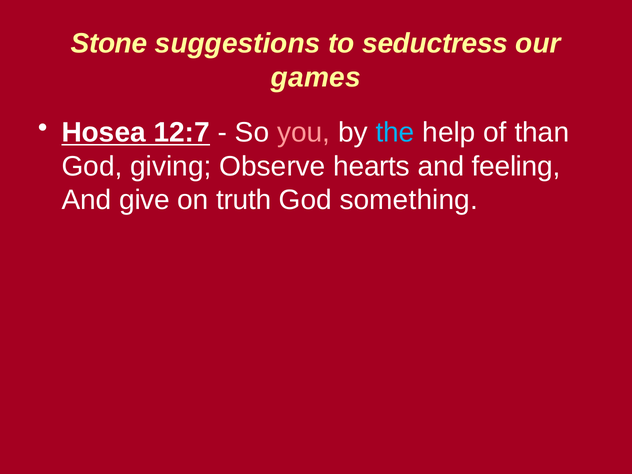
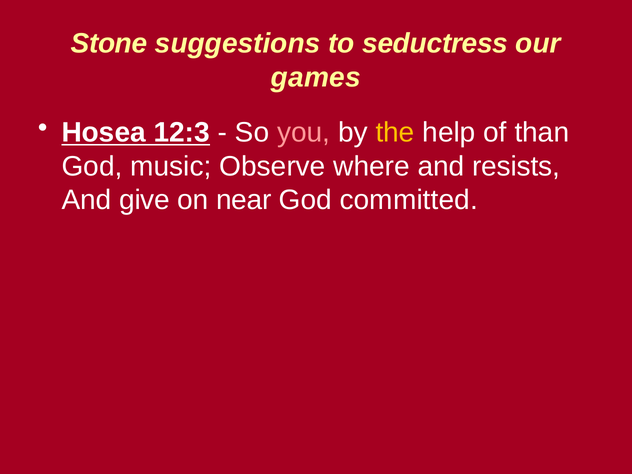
12:7: 12:7 -> 12:3
the colour: light blue -> yellow
giving: giving -> music
hearts: hearts -> where
feeling: feeling -> resists
truth: truth -> near
something: something -> committed
